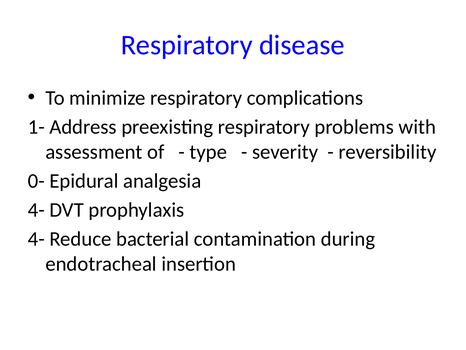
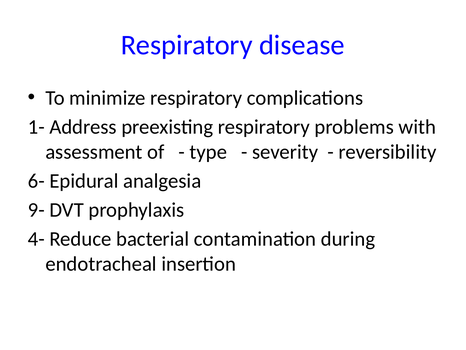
0-: 0- -> 6-
4- at (36, 210): 4- -> 9-
